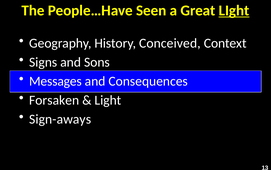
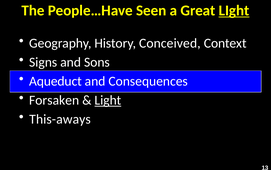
Messages: Messages -> Aqueduct
Light at (108, 100) underline: none -> present
Sign-aways: Sign-aways -> This-aways
